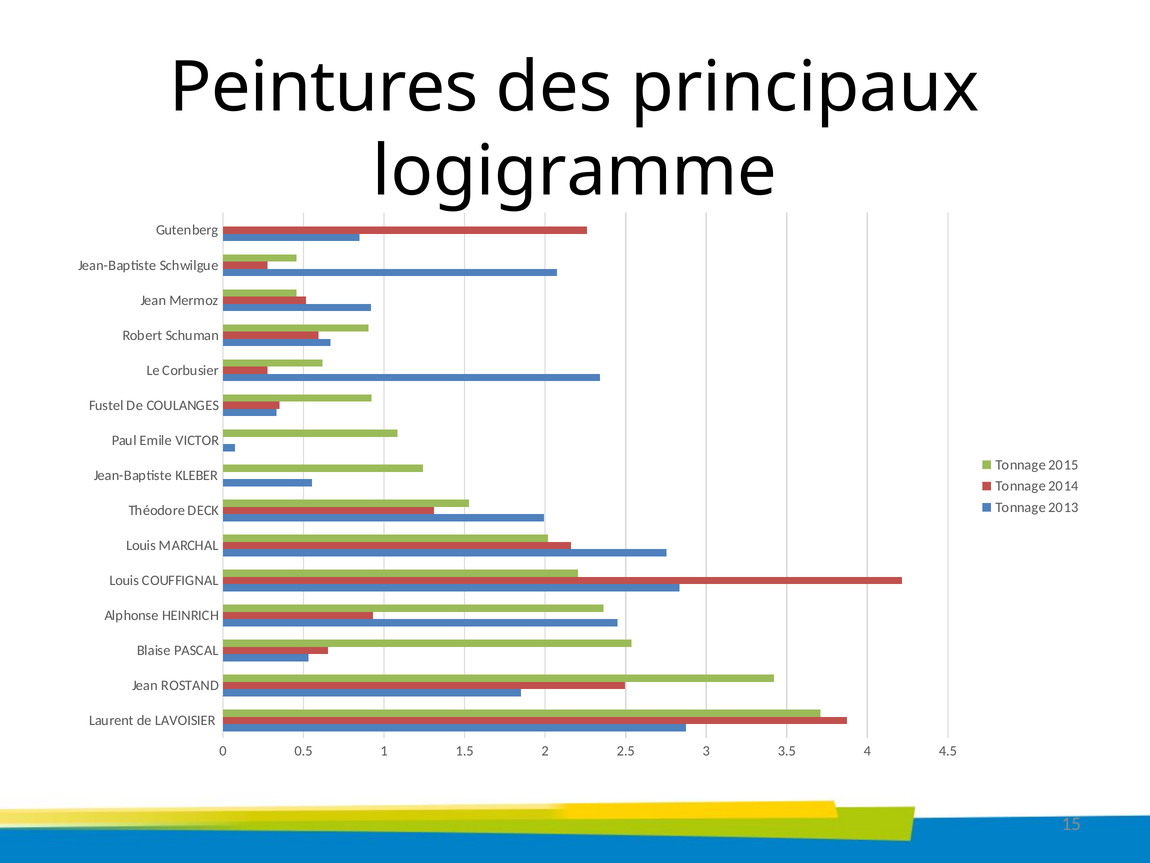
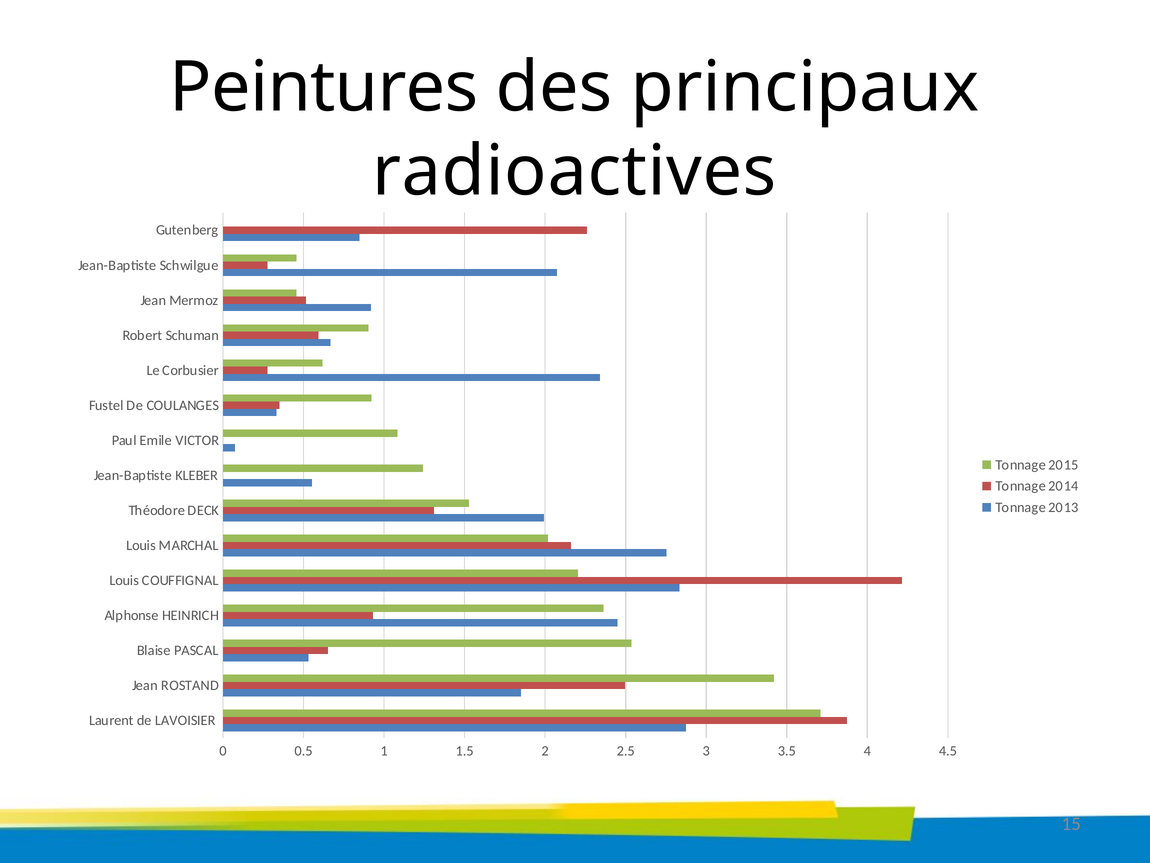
logigramme: logigramme -> radioactives
